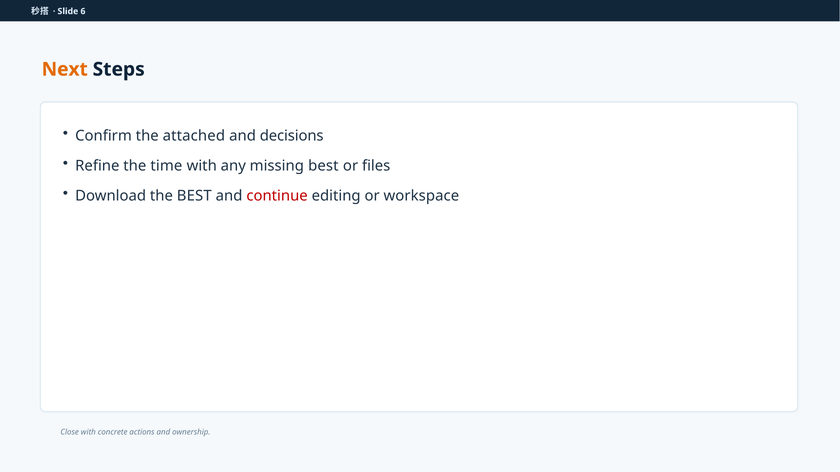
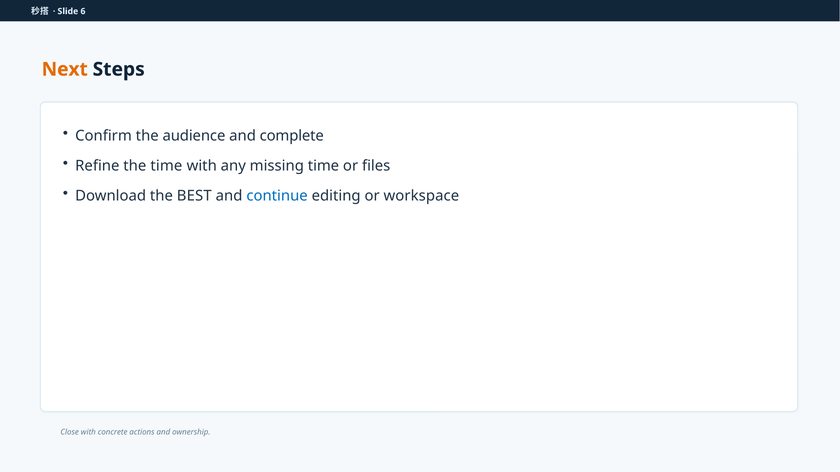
attached: attached -> audience
decisions: decisions -> complete
missing best: best -> time
continue colour: red -> blue
